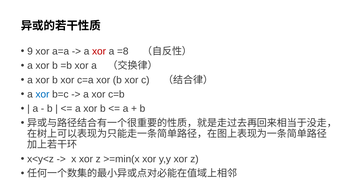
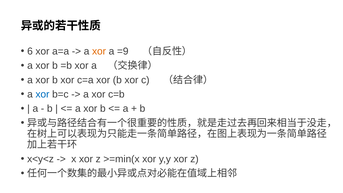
9: 9 -> 6
xor at (99, 51) colour: red -> orange
=8: =8 -> =9
